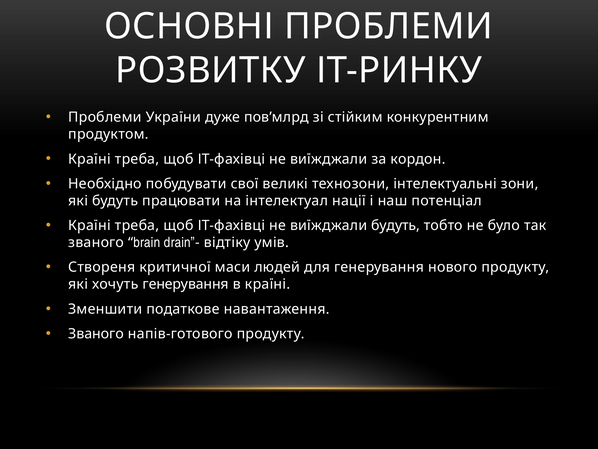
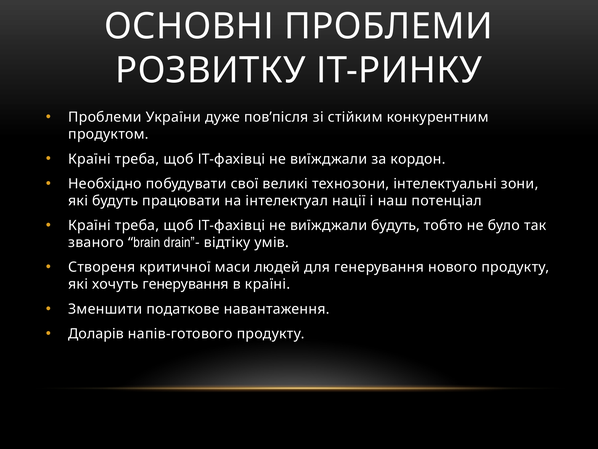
пов’млрд: пов’млрд -> пов’після
Званого at (96, 334): Званого -> Доларів
